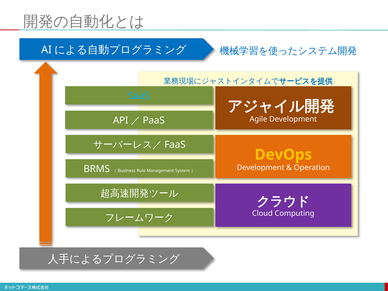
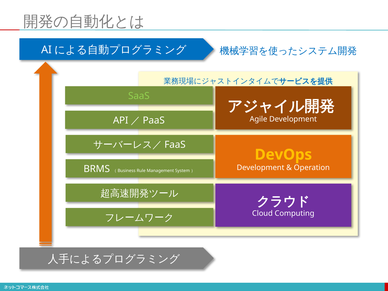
SaaS colour: light blue -> light green
